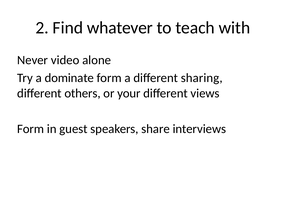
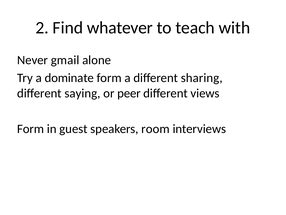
video: video -> gmail
others: others -> saying
your: your -> peer
share: share -> room
